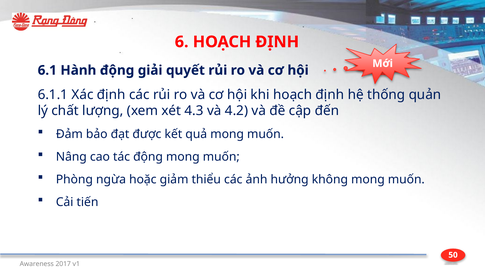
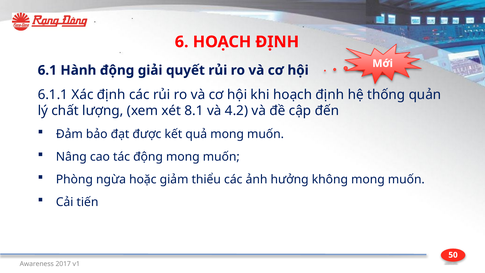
4.3: 4.3 -> 8.1
